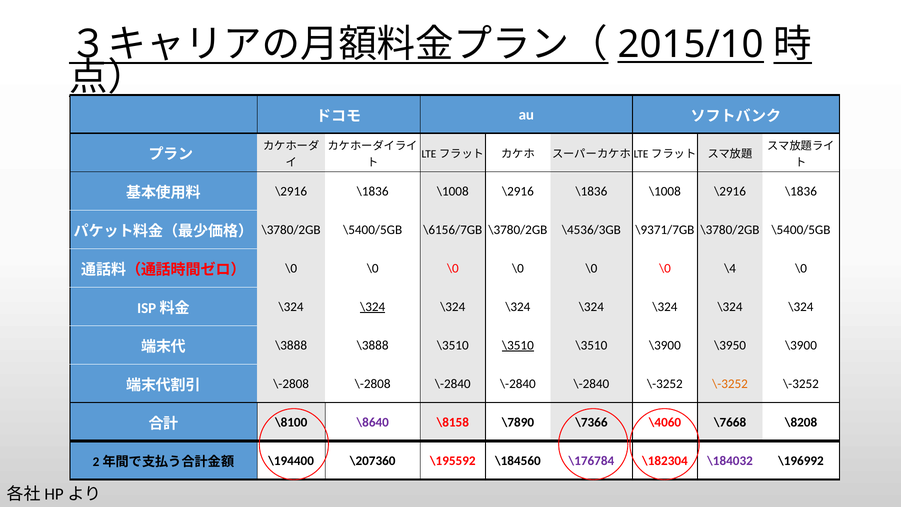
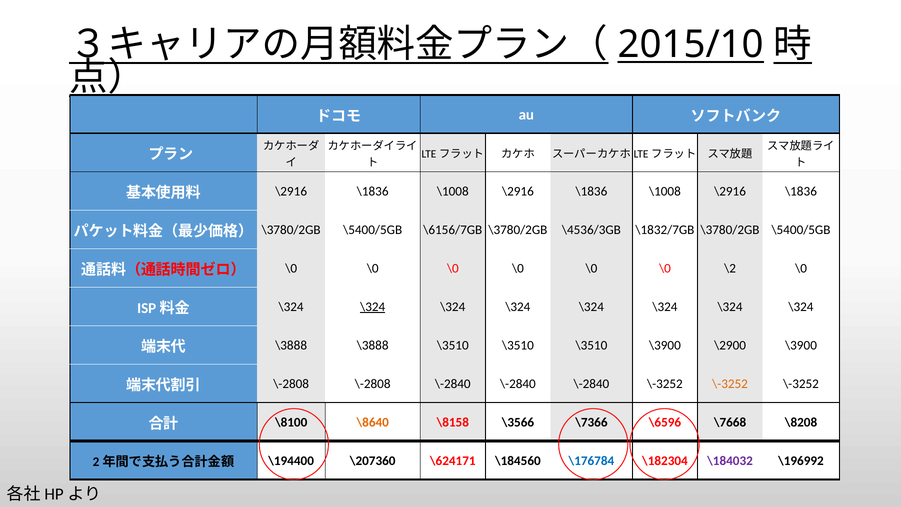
\9371/7GB: \9371/7GB -> \1832/7GB
\4: \4 -> \2
\3510 at (518, 345) underline: present -> none
\3950: \3950 -> \2900
\8640 colour: purple -> orange
\7890: \7890 -> \3566
\4060: \4060 -> \6596
\195592: \195592 -> \624171
\176784 colour: purple -> blue
